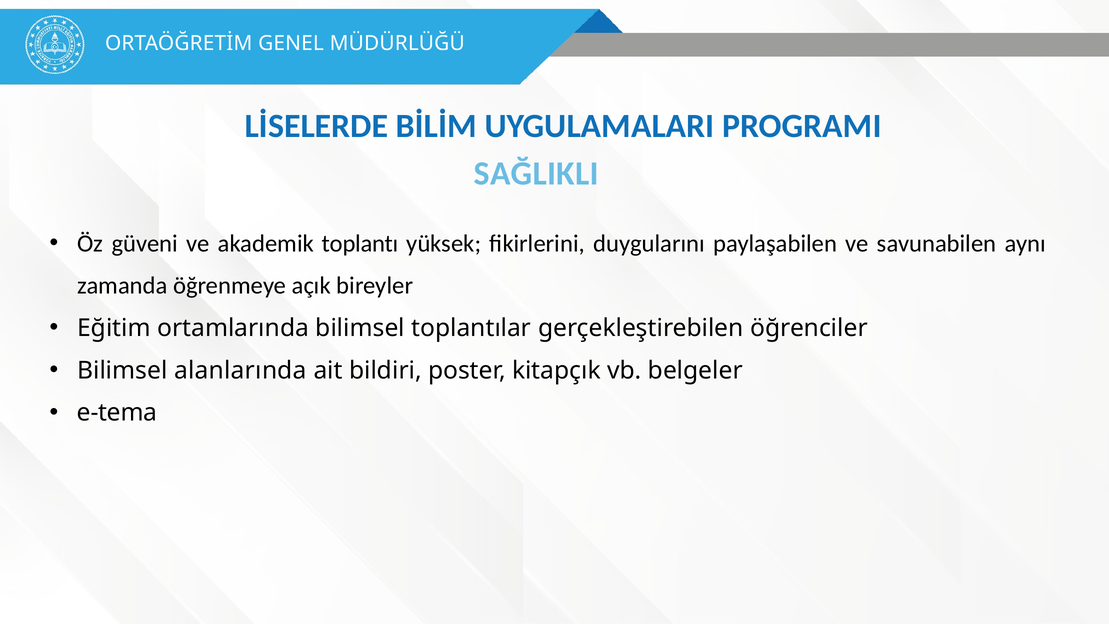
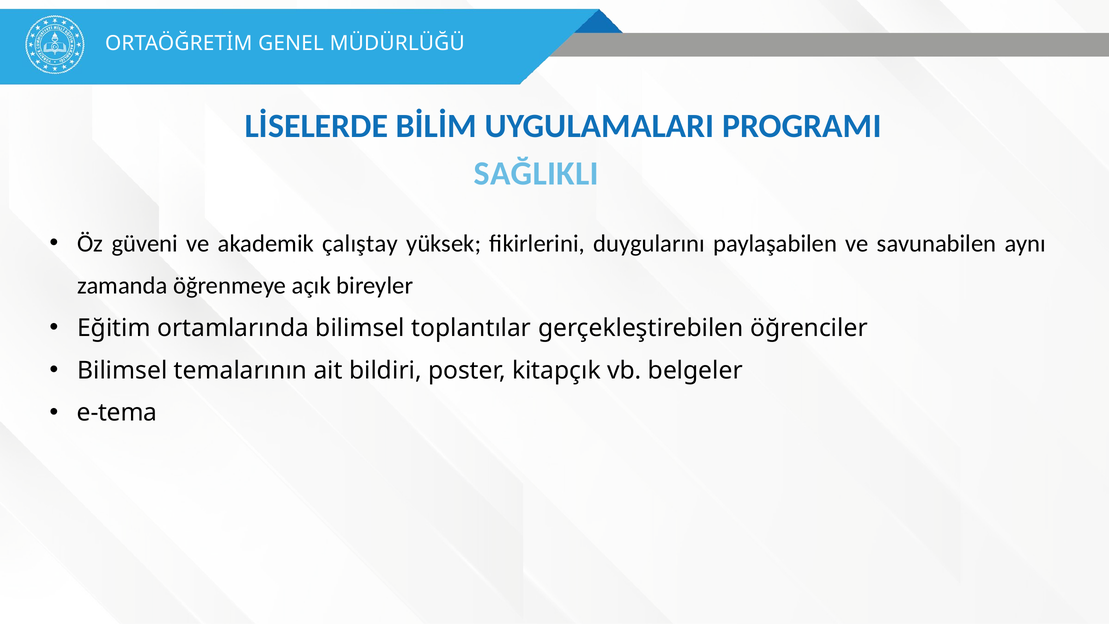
toplantı: toplantı -> çalıştay
alanlarında: alanlarında -> temalarının
